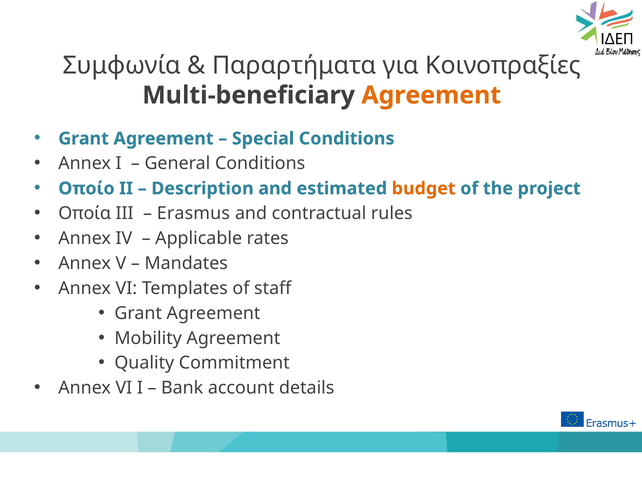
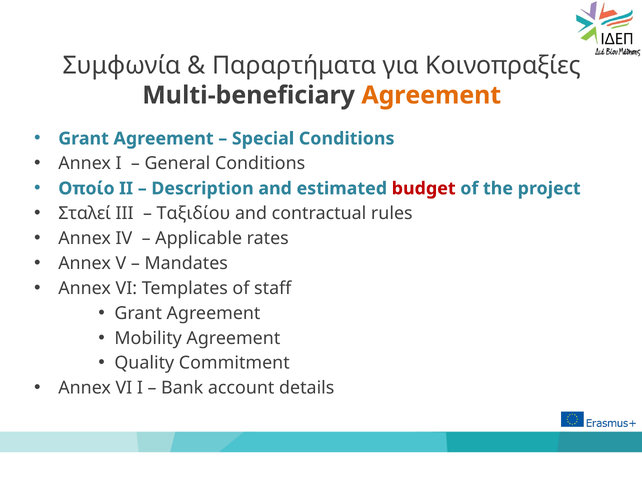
budget colour: orange -> red
Οποία: Οποία -> Σταλεί
Erasmus: Erasmus -> Ταξιδίου
